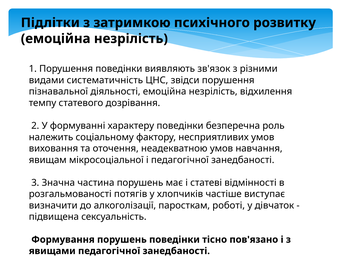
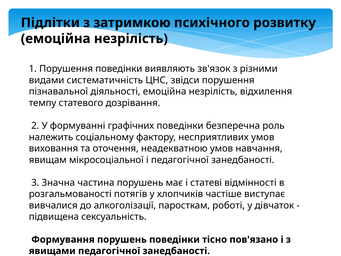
характеру: характеру -> графічних
визначити: визначити -> вивчалися
